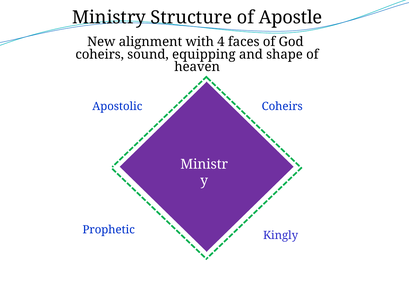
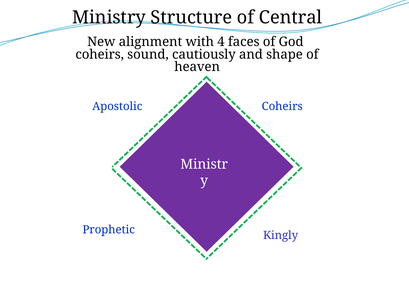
Apostle: Apostle -> Central
equipping: equipping -> cautiously
